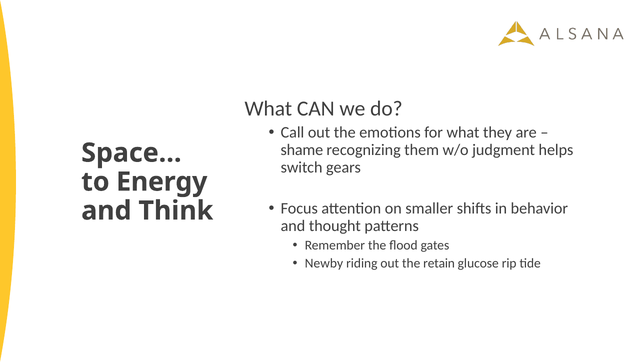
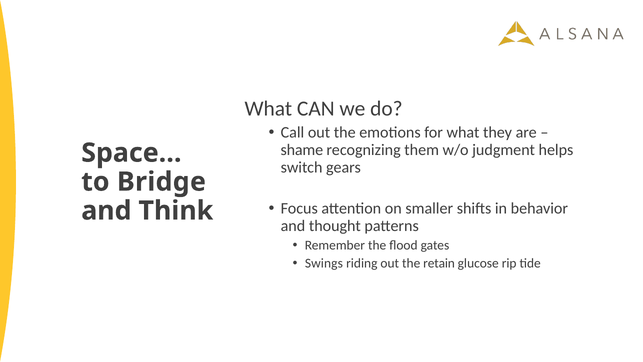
Energy: Energy -> Bridge
Newby: Newby -> Swings
